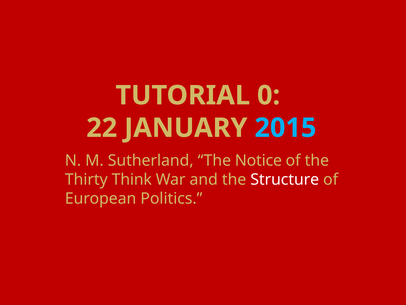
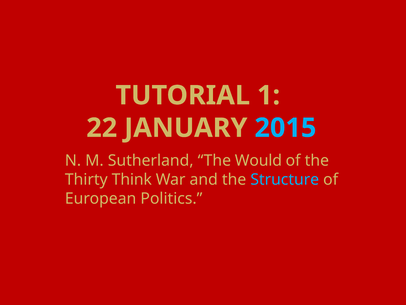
0: 0 -> 1
Notice: Notice -> Would
Structure colour: white -> light blue
